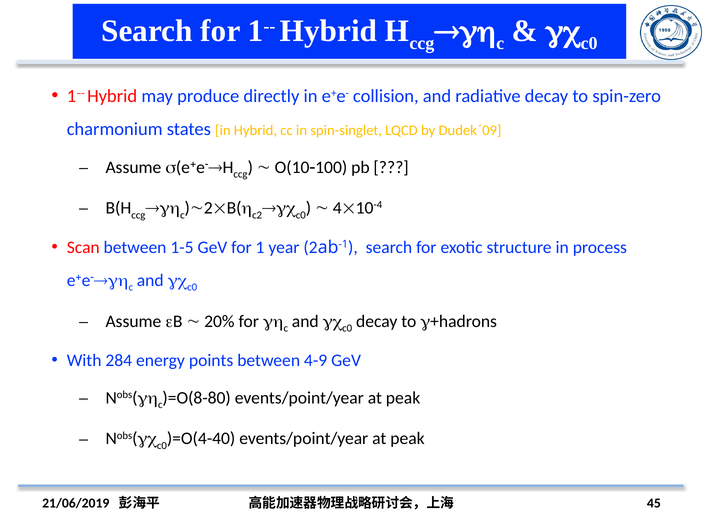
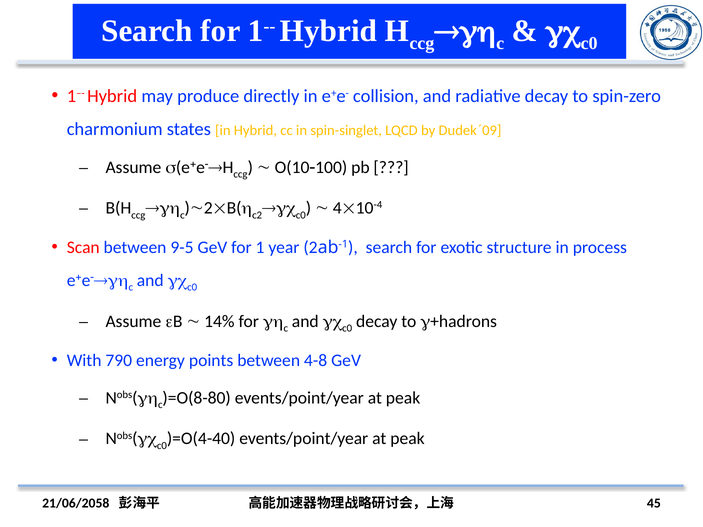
1-5: 1-5 -> 9-5
20%: 20% -> 14%
284: 284 -> 790
4-9: 4-9 -> 4-8
21/06/2019: 21/06/2019 -> 21/06/2058
